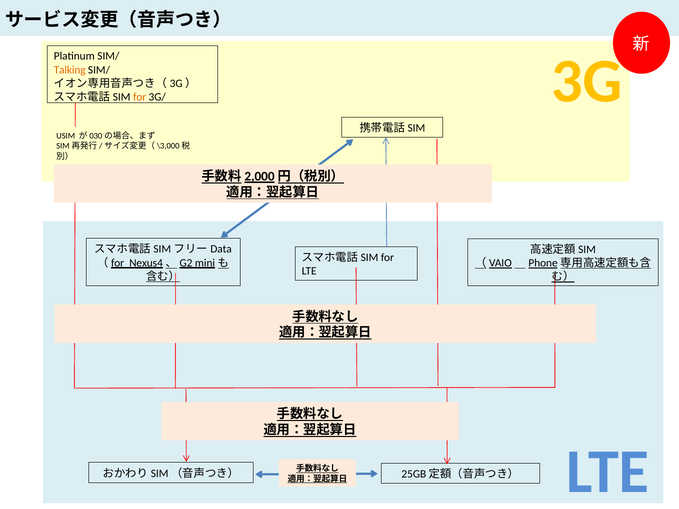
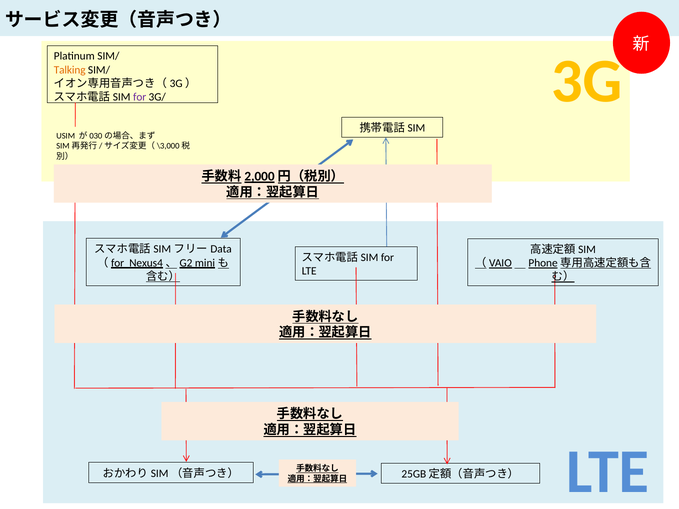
for at (140, 97) colour: orange -> purple
